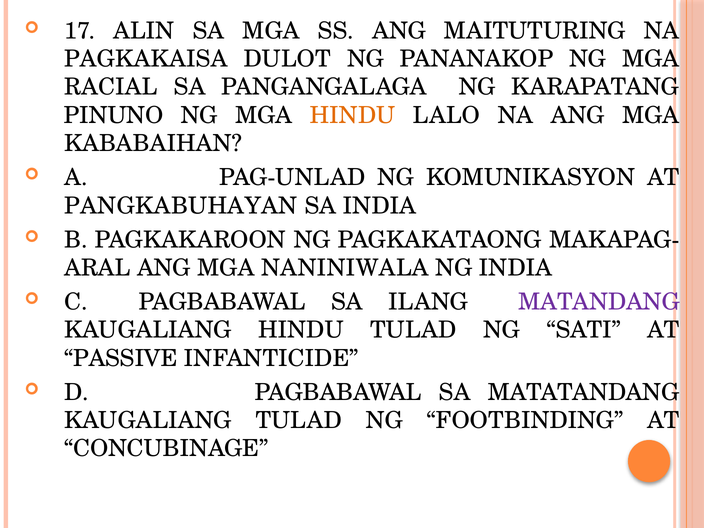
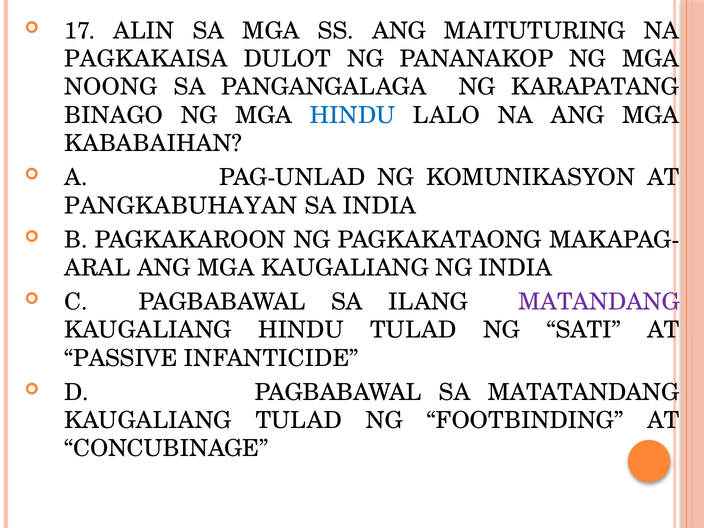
RACIAL: RACIAL -> NOONG
PINUNO: PINUNO -> BINAGO
HINDU at (353, 115) colour: orange -> blue
MGA NANINIWALA: NANINIWALA -> KAUGALIANG
